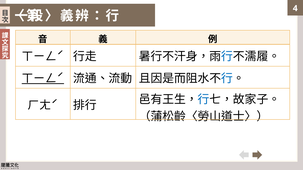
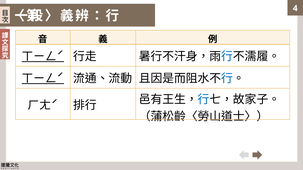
ㄒㄧㄥˊ at (43, 57) underline: none -> present
